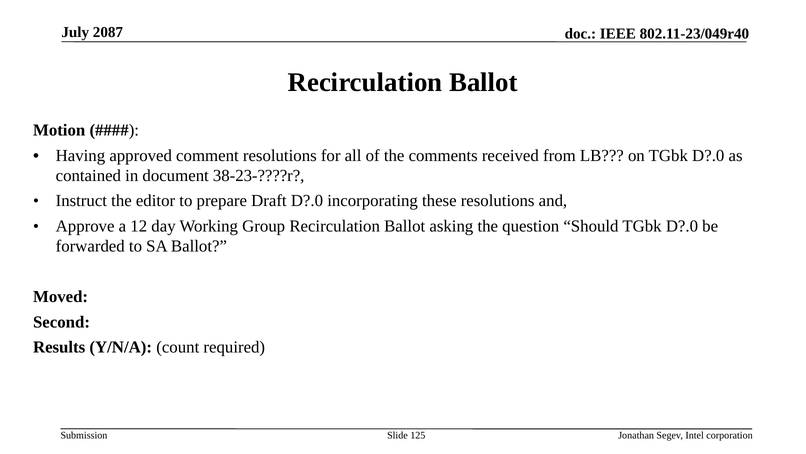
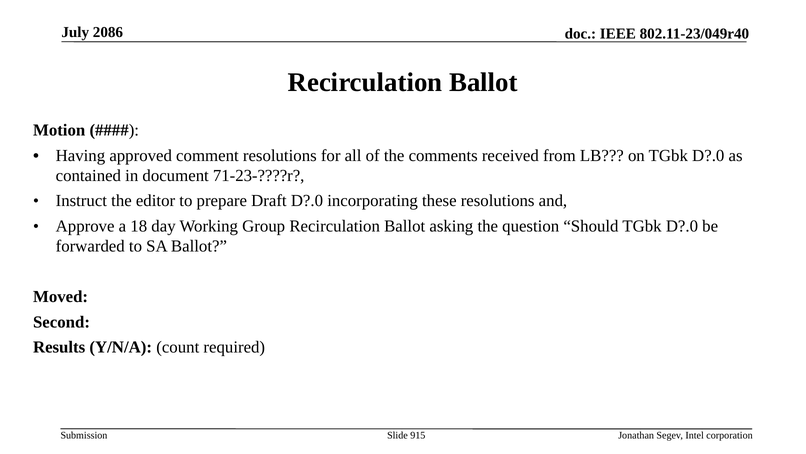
2087: 2087 -> 2086
38-23-????r: 38-23-????r -> 71-23-????r
12: 12 -> 18
125: 125 -> 915
